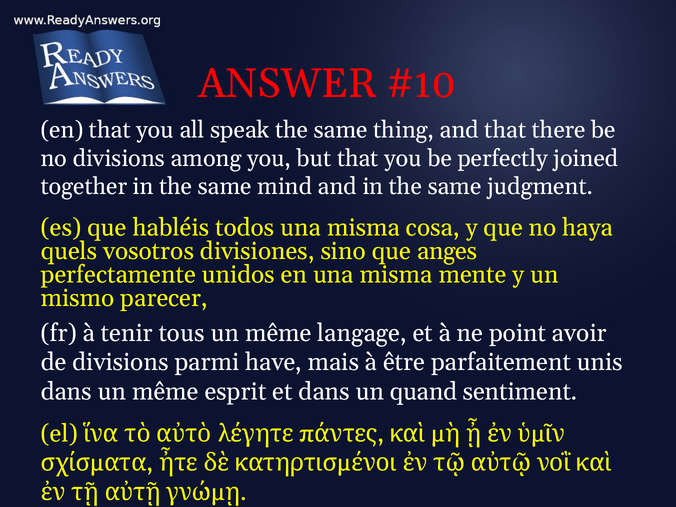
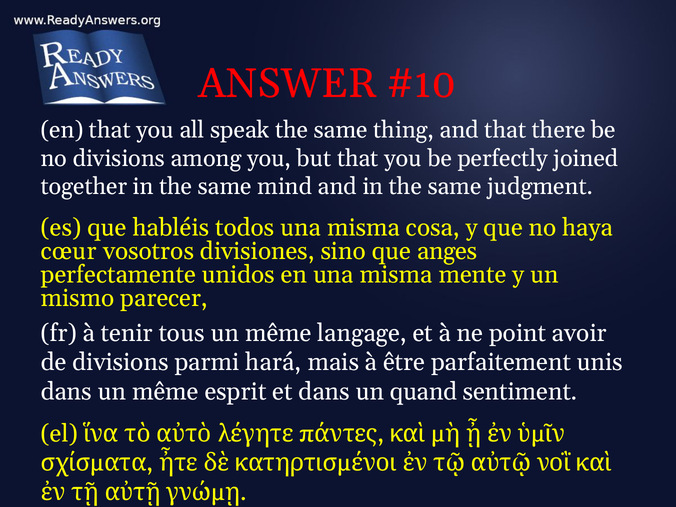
quels: quels -> cœur
have: have -> hará
